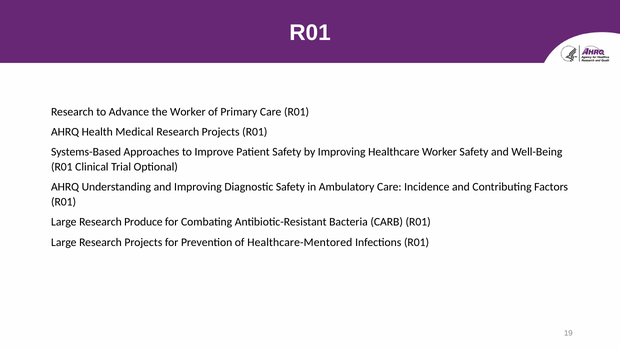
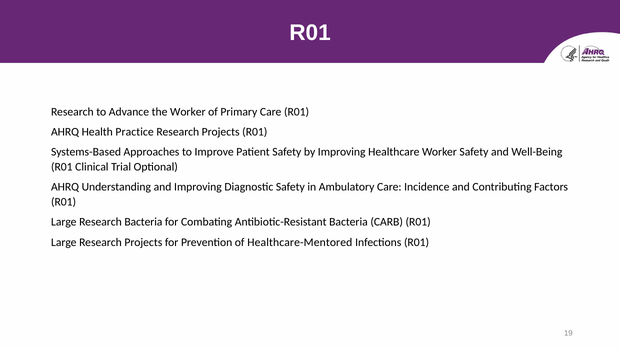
Medical: Medical -> Practice
Research Produce: Produce -> Bacteria
